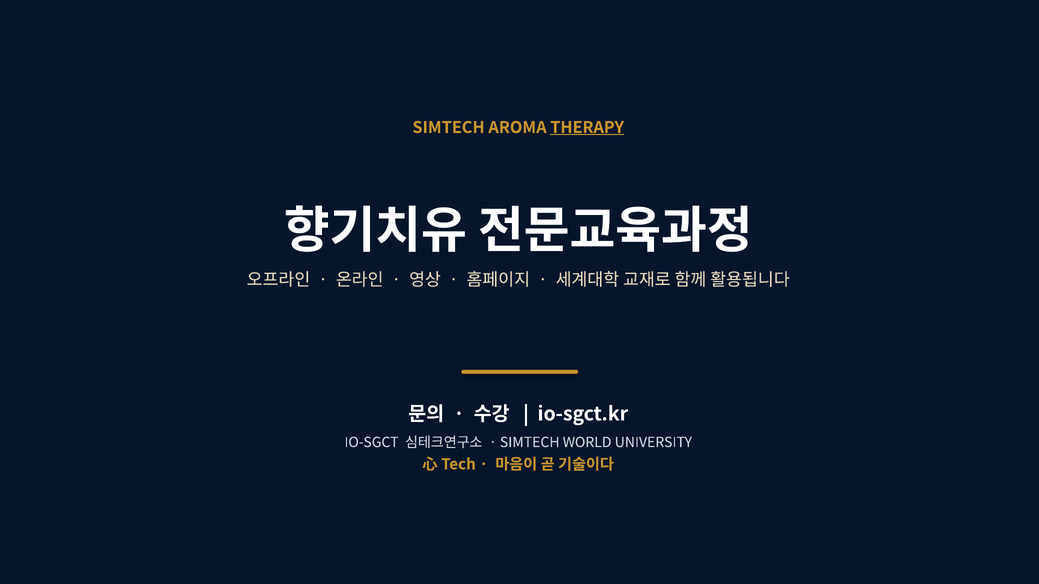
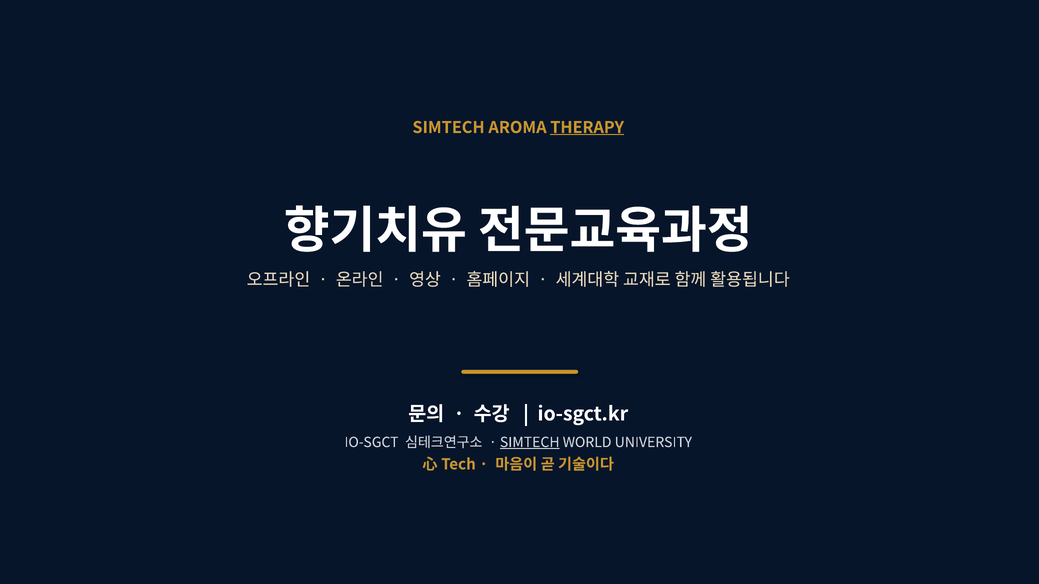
SIMTECH at (530, 443) underline: none -> present
